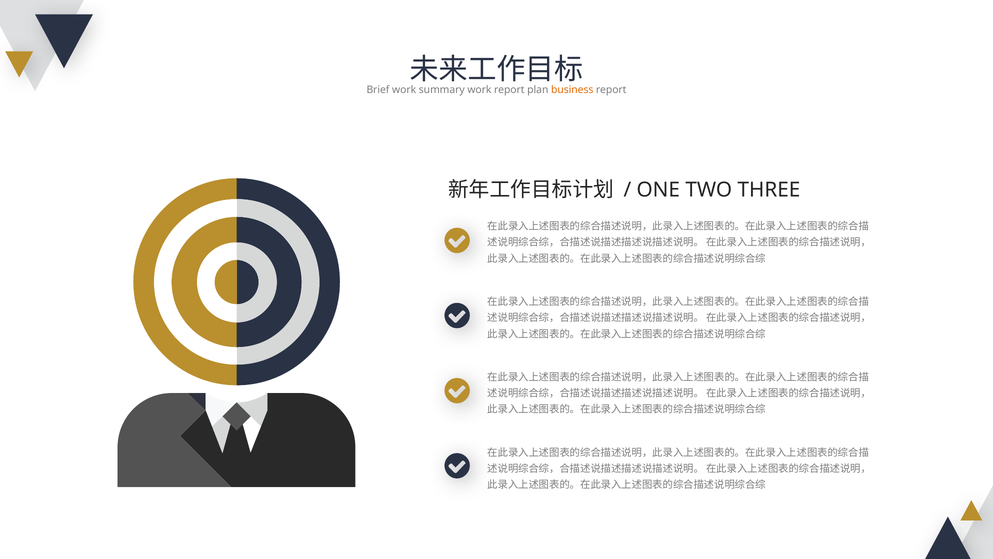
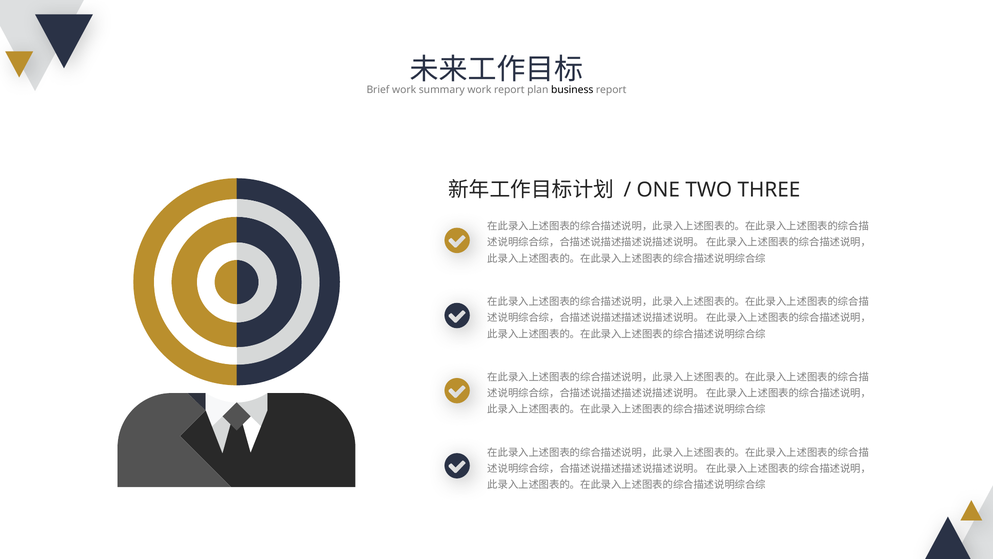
business colour: orange -> black
